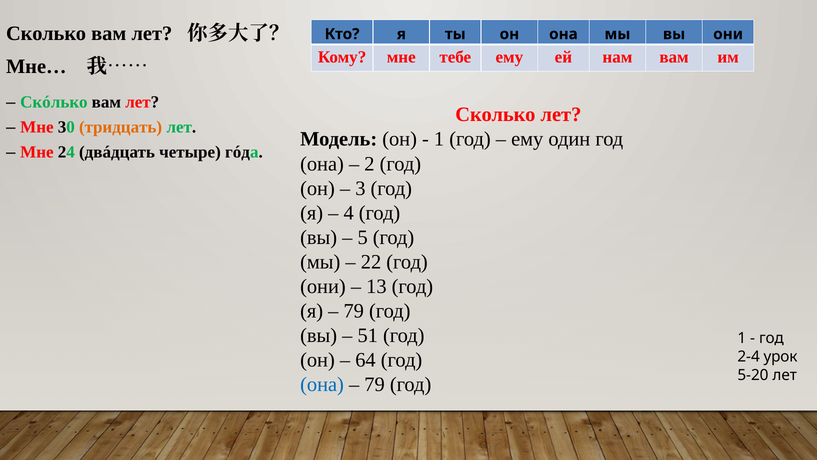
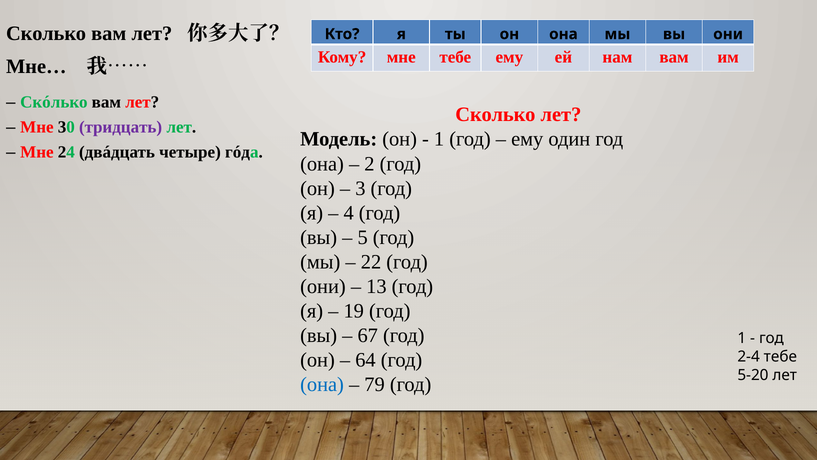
тридцать colour: orange -> purple
79 at (354, 311): 79 -> 19
51: 51 -> 67
2-4 урок: урок -> тебе
